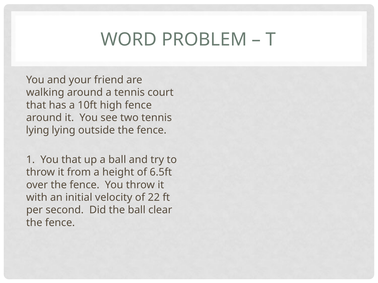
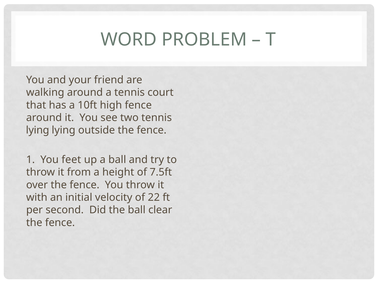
You that: that -> feet
6.5ft: 6.5ft -> 7.5ft
